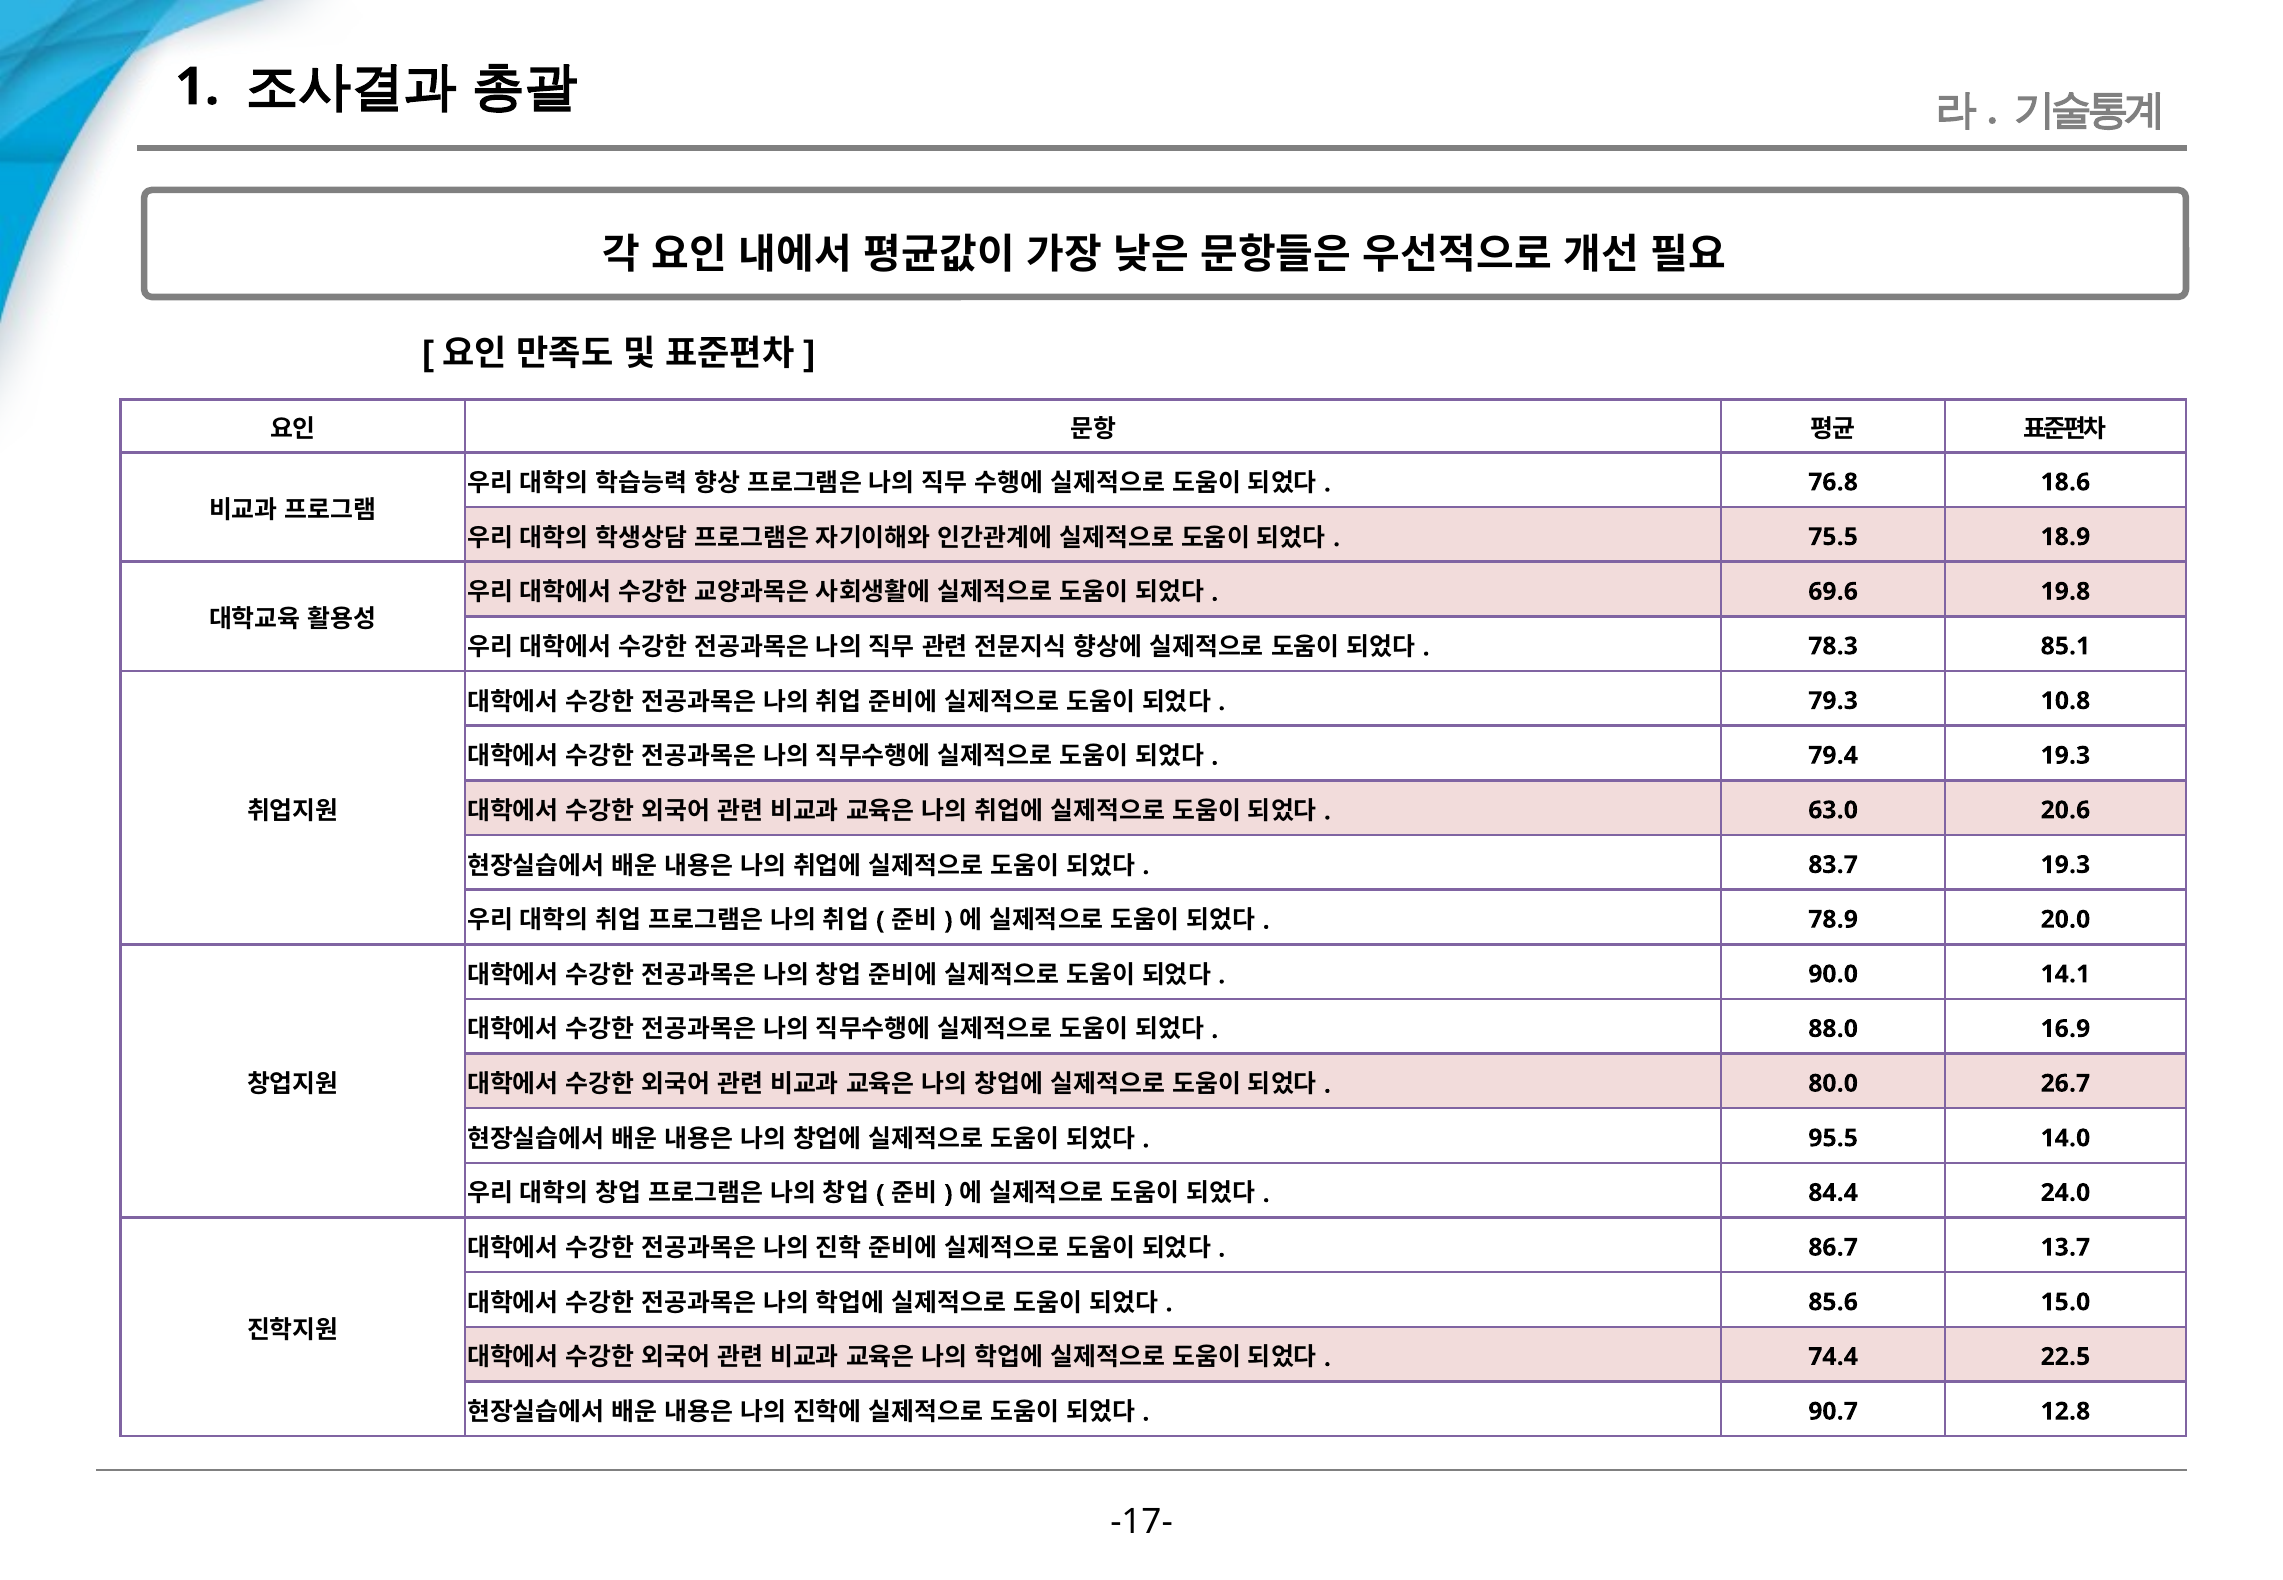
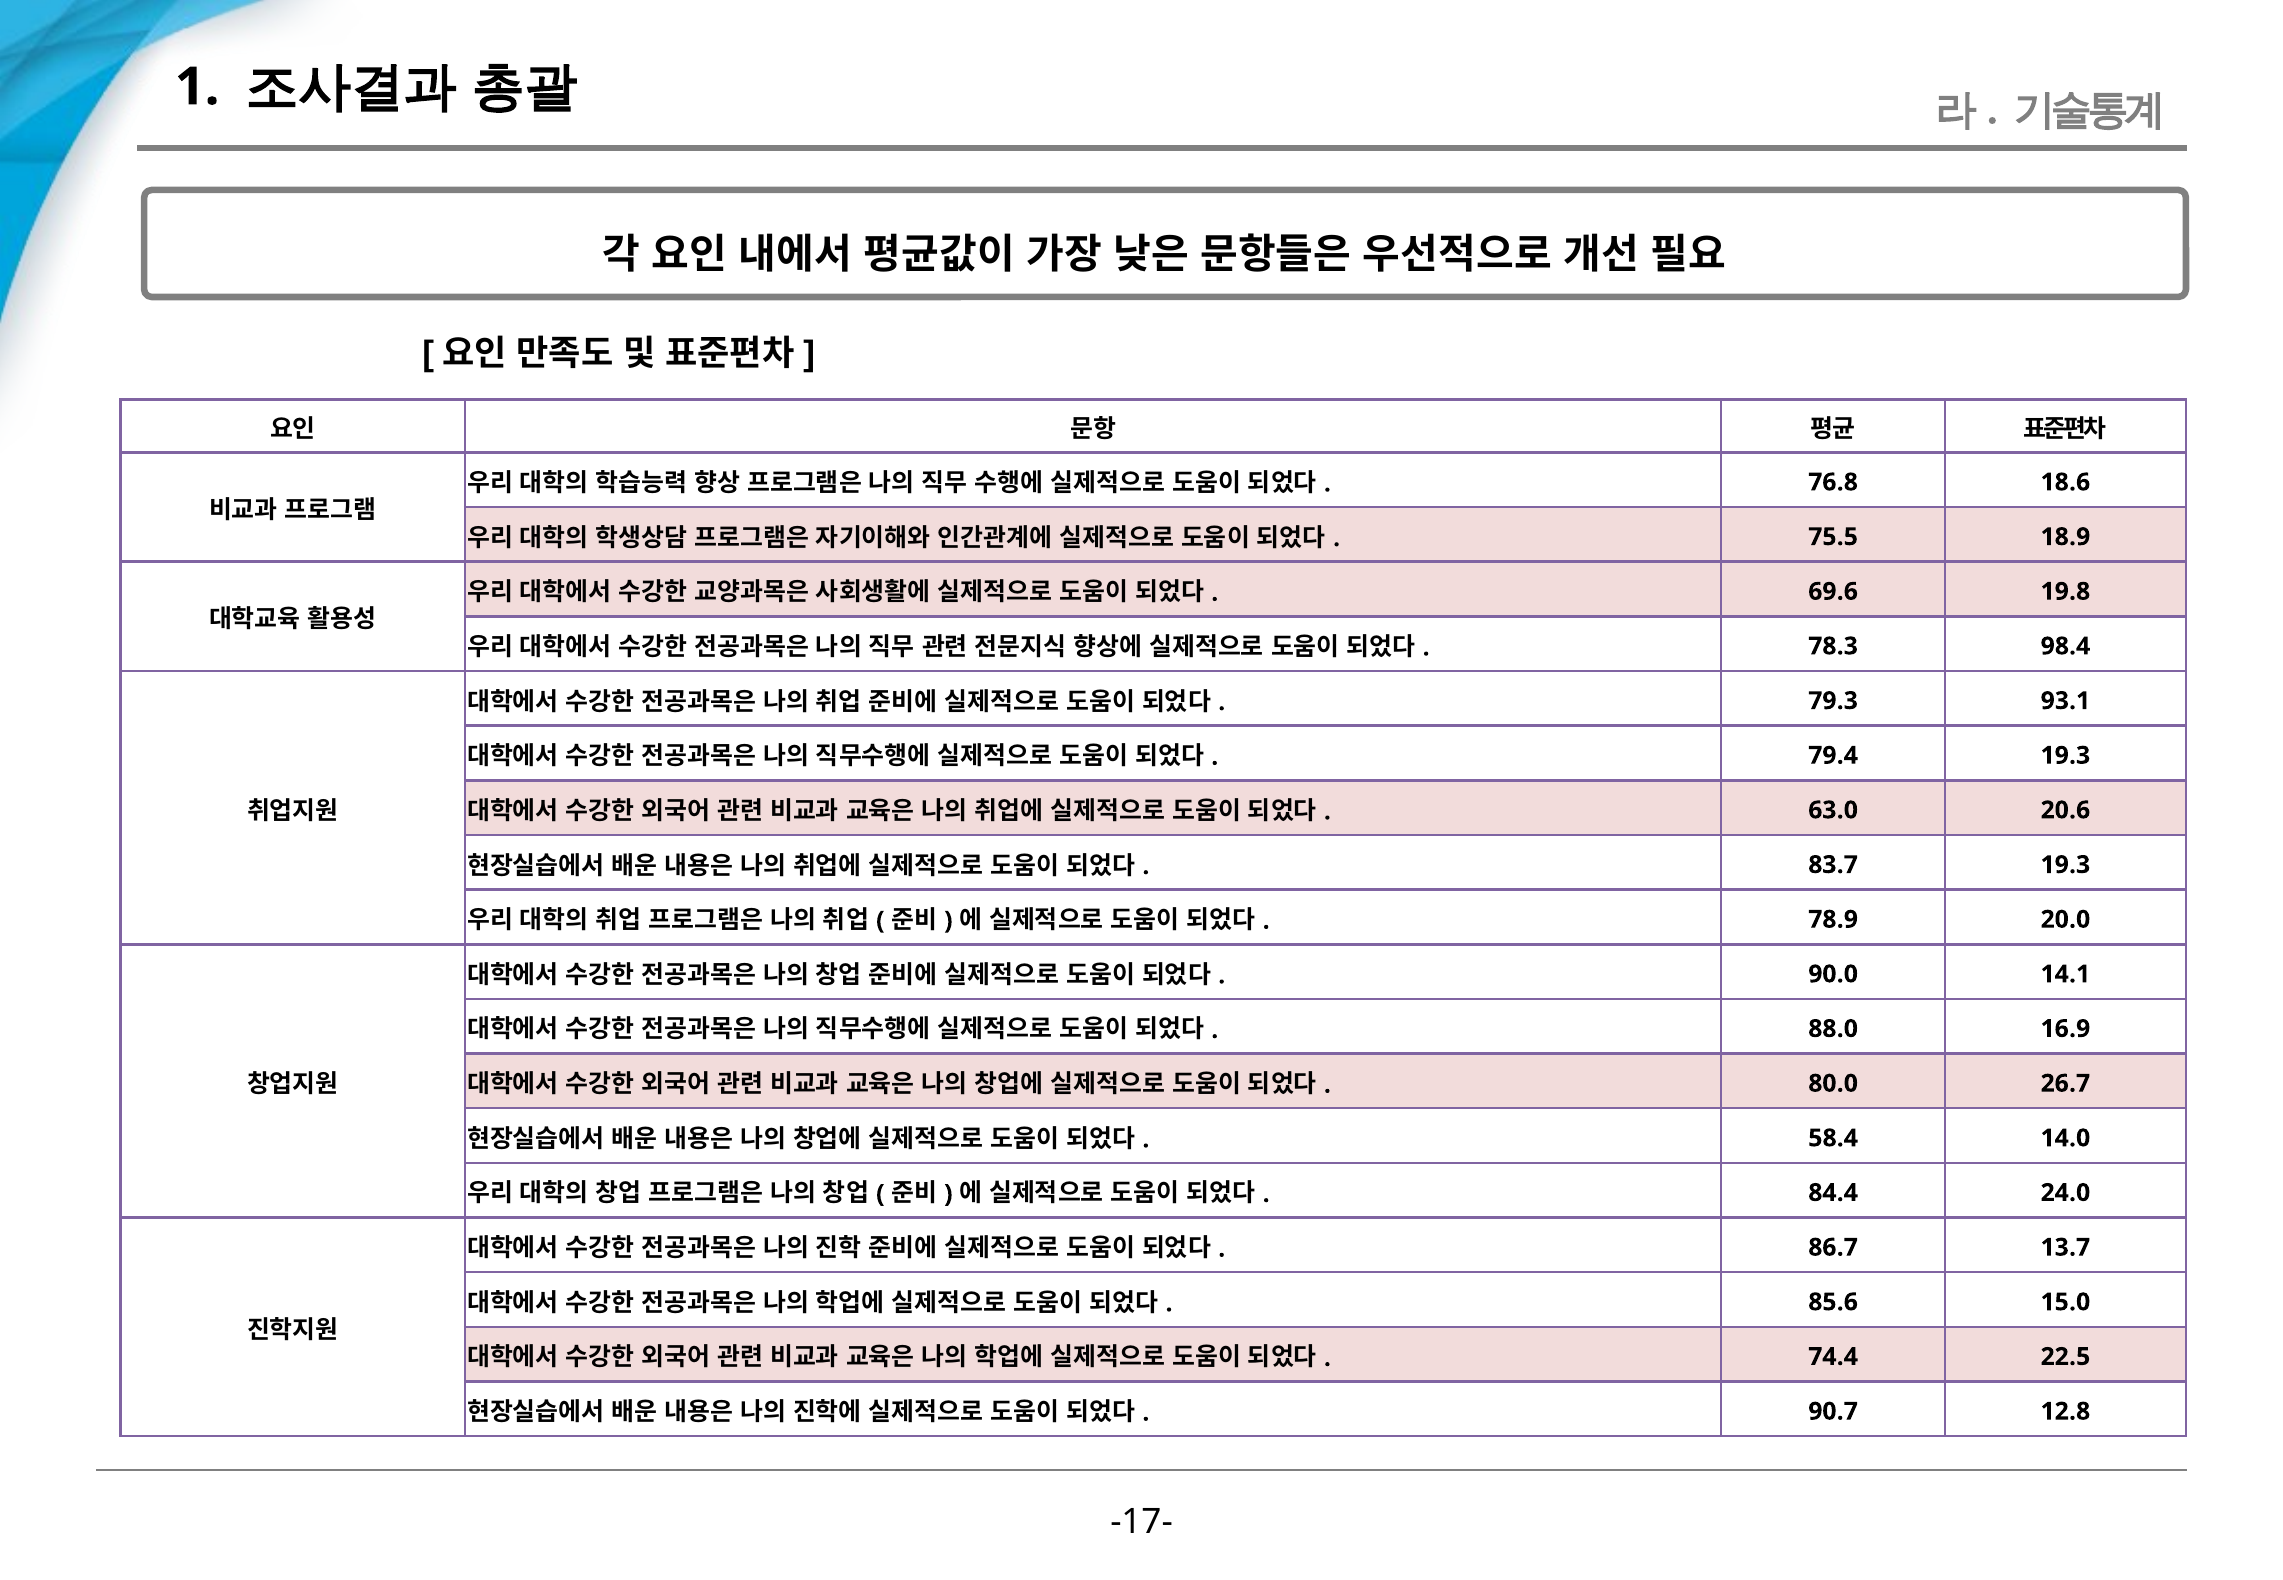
85.1: 85.1 -> 98.4
10.8: 10.8 -> 93.1
95.5: 95.5 -> 58.4
